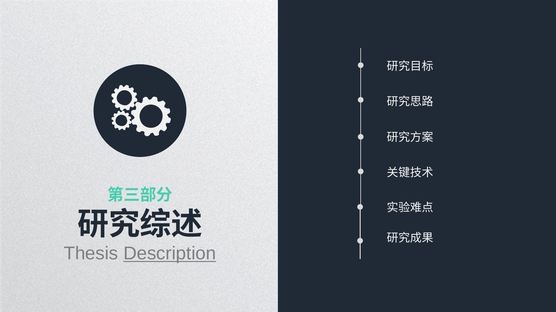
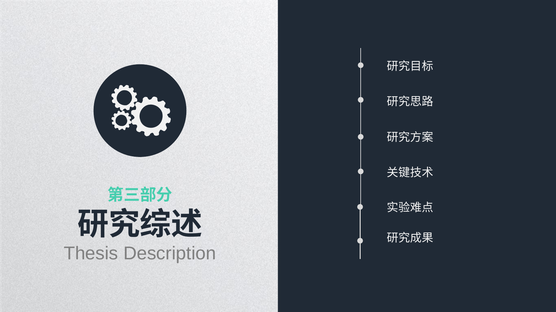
Description underline: present -> none
